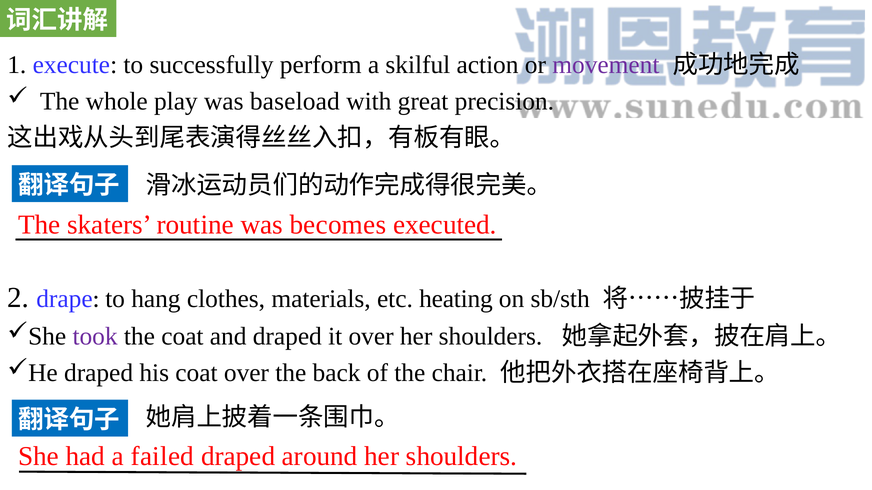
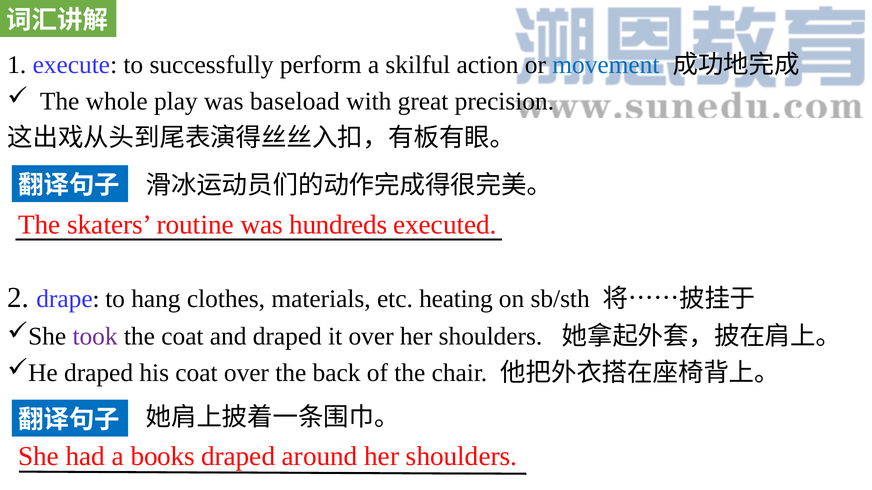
movement colour: purple -> blue
becomes: becomes -> hundreds
failed: failed -> books
